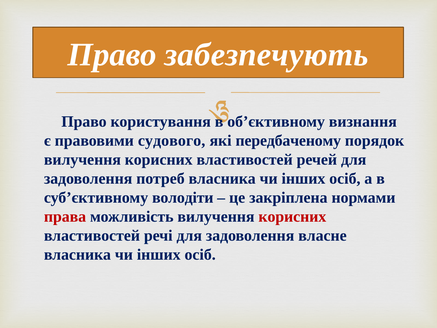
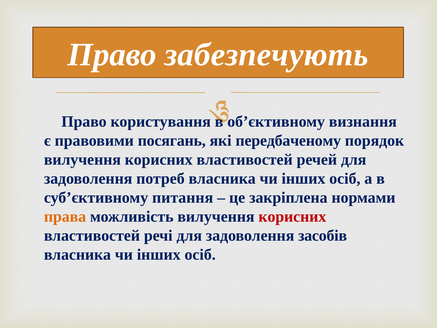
судового: судового -> посягань
володіти: володіти -> питання
права colour: red -> orange
власне: власне -> засобів
